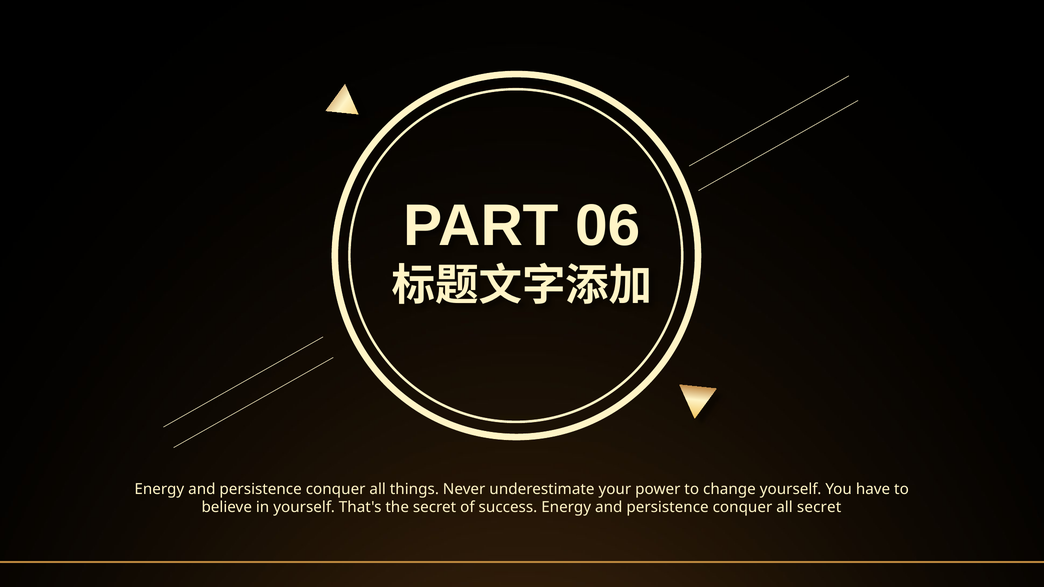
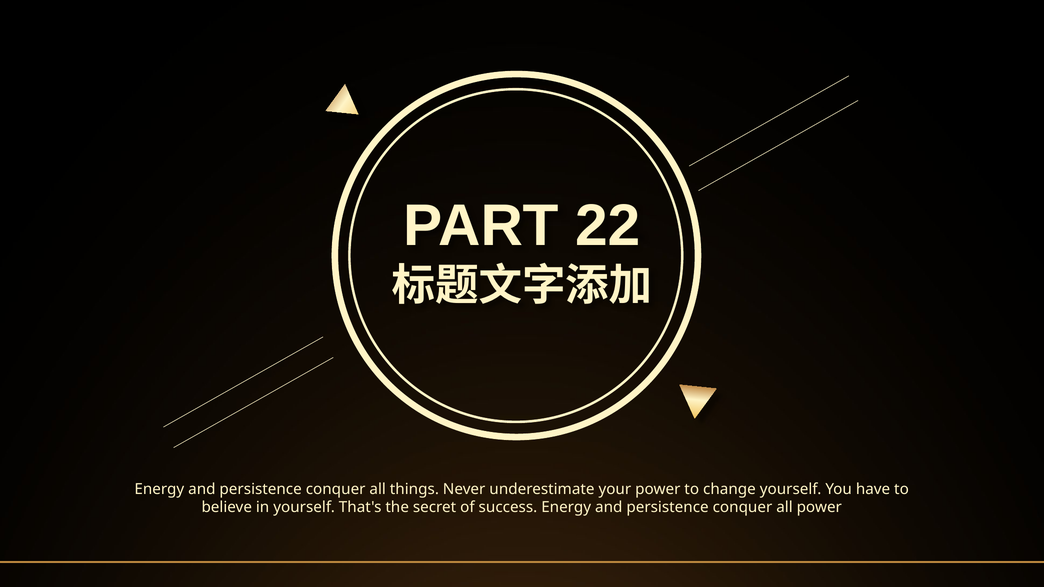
06: 06 -> 22
all secret: secret -> power
